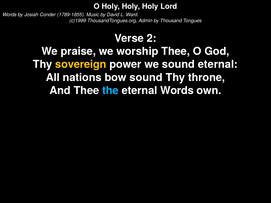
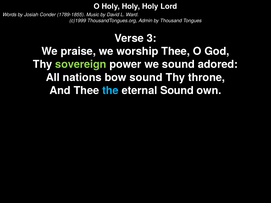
2: 2 -> 3
sovereign colour: yellow -> light green
sound eternal: eternal -> adored
eternal Words: Words -> Sound
